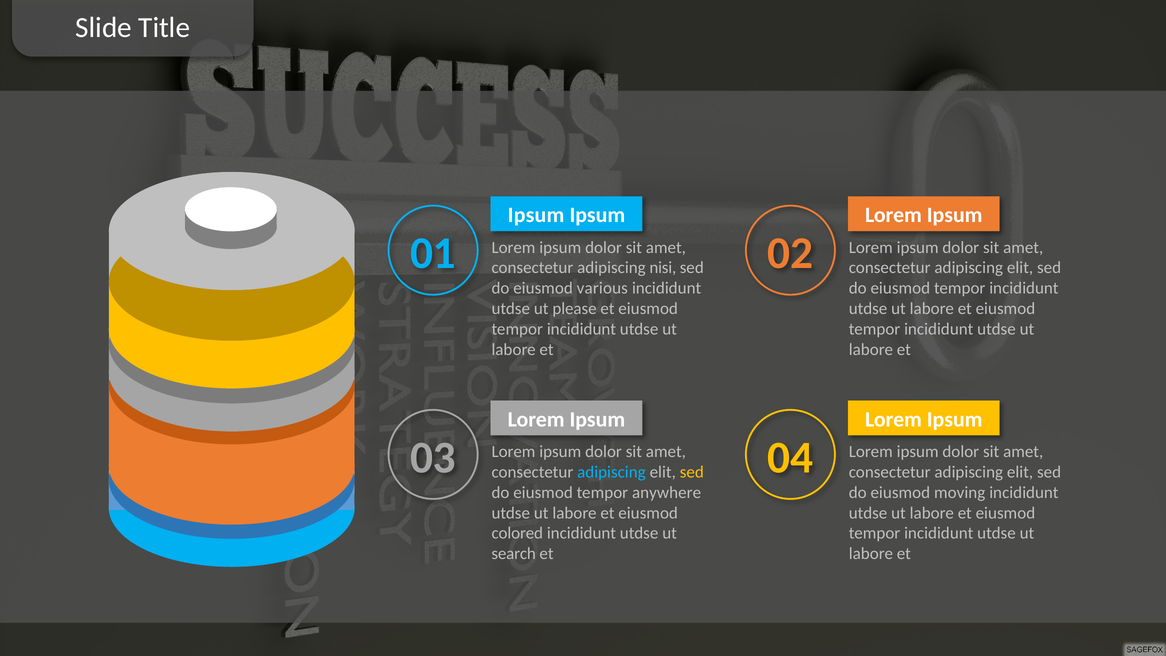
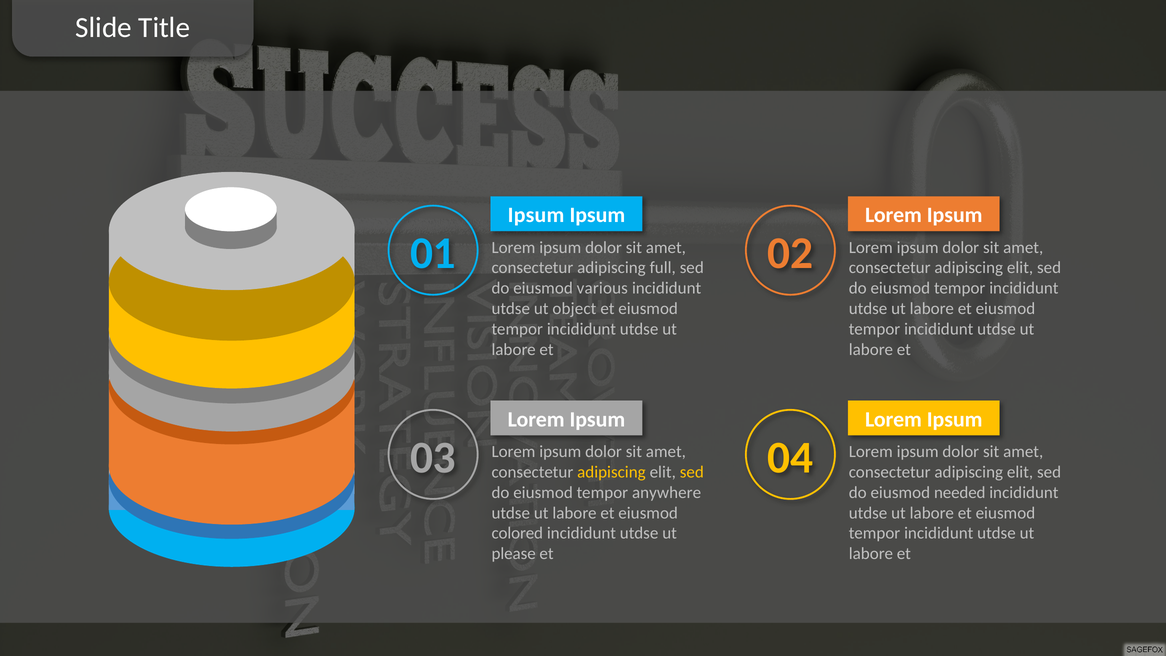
nisi: nisi -> full
please: please -> object
adipiscing at (611, 472) colour: light blue -> yellow
moving: moving -> needed
search: search -> please
